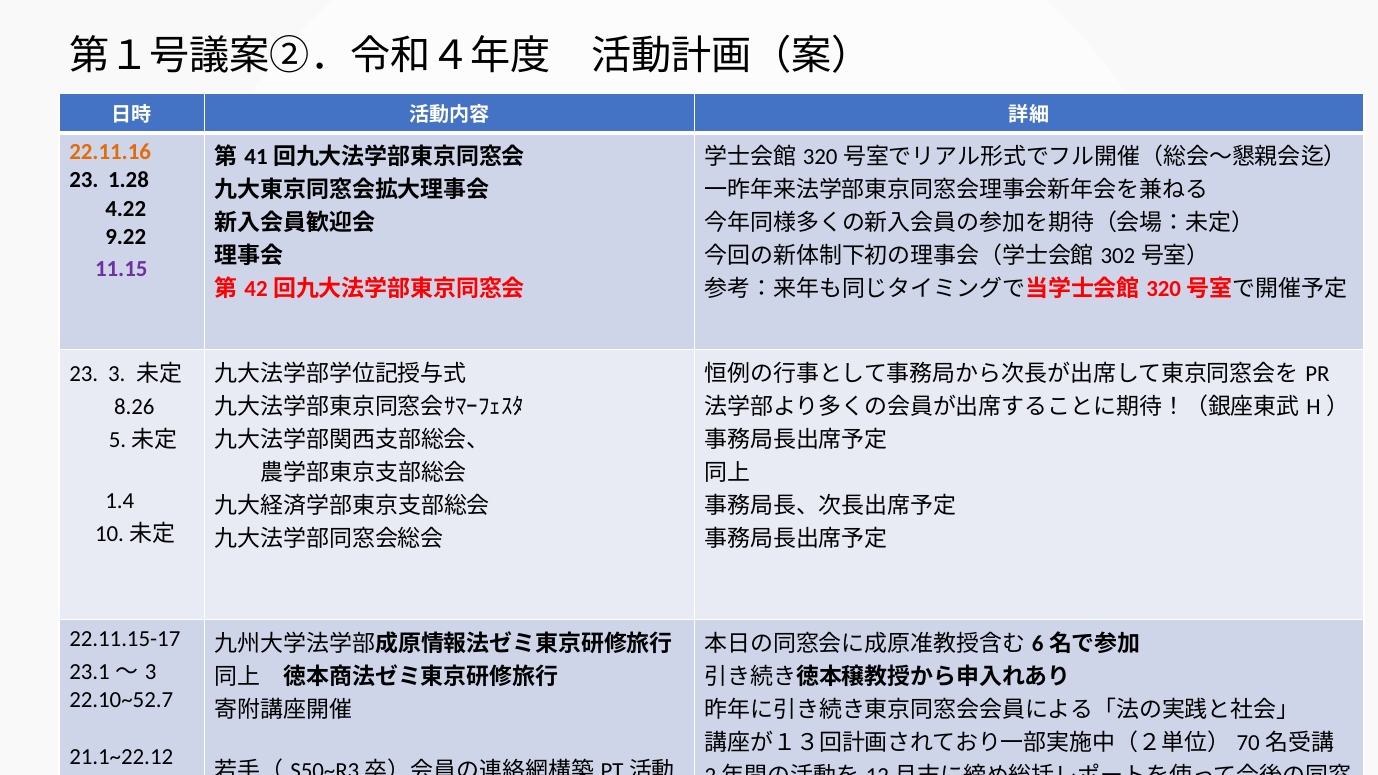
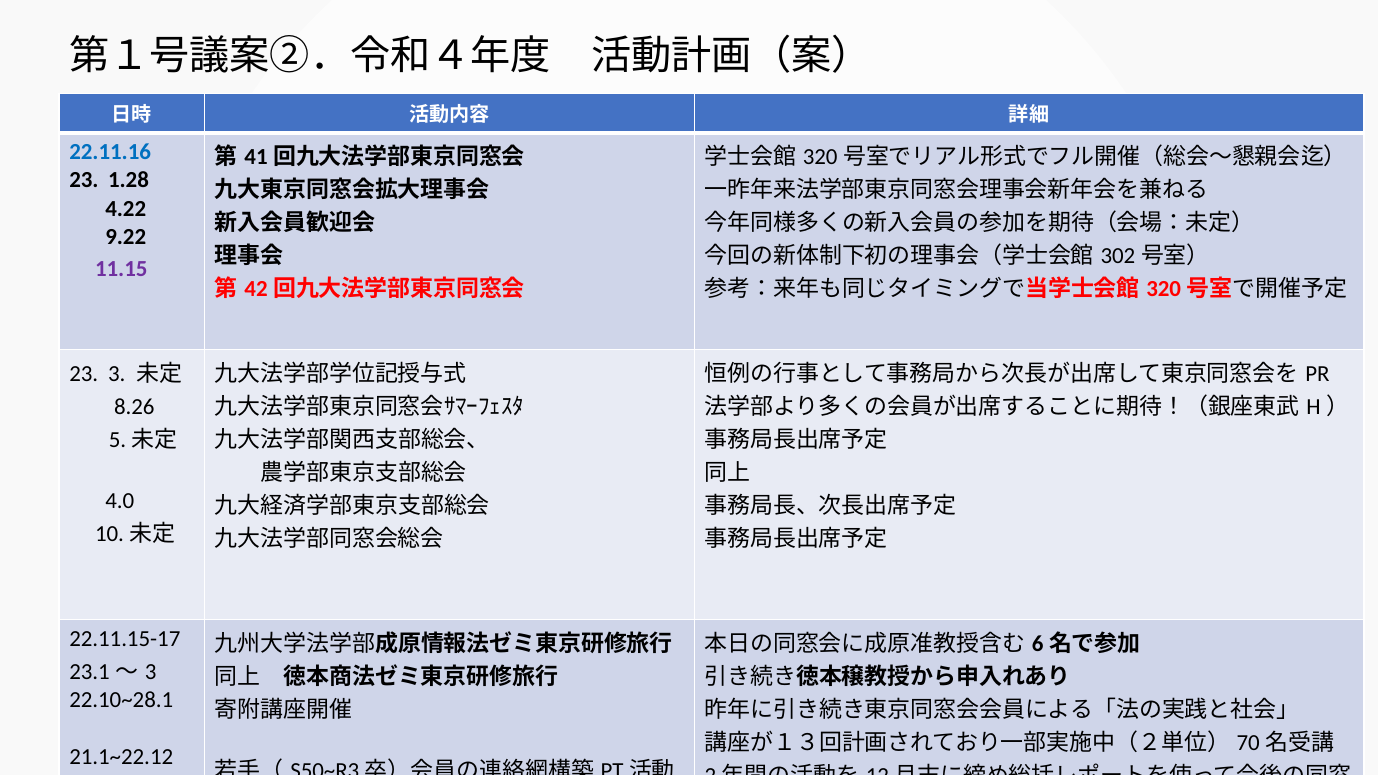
22.11.16 colour: orange -> blue
1.4: 1.4 -> 4.0
22.10~52.7: 22.10~52.7 -> 22.10~28.1
